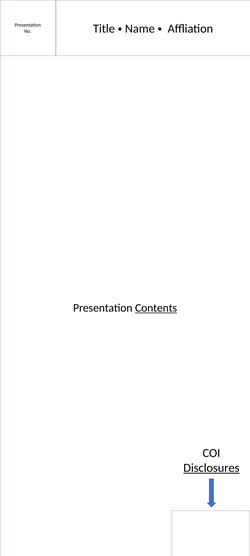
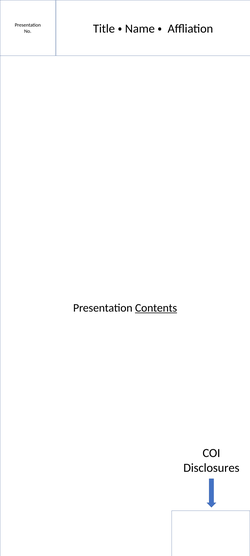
Disclosures underline: present -> none
